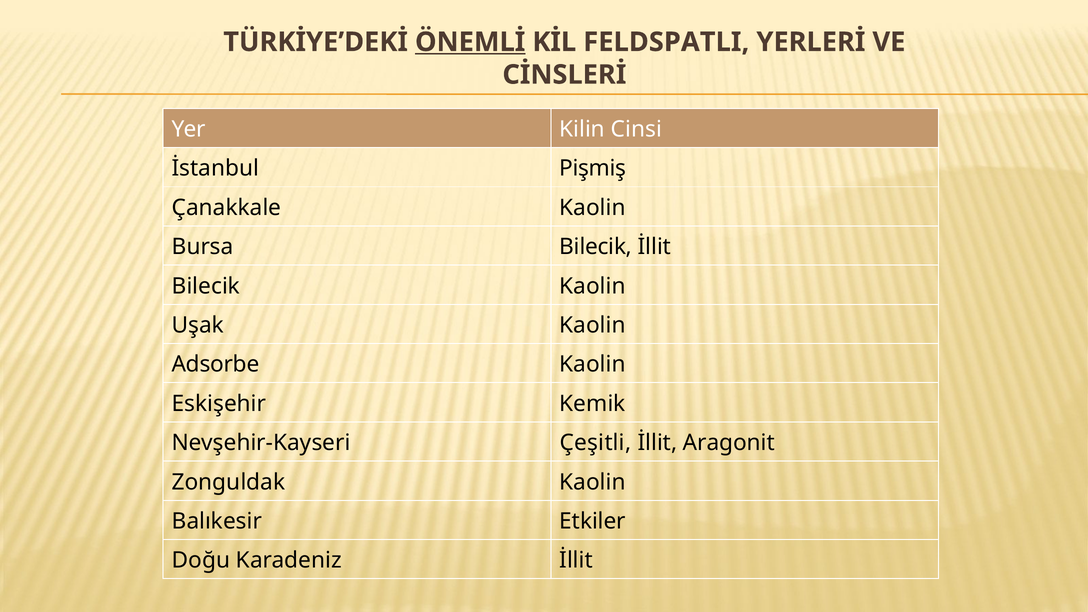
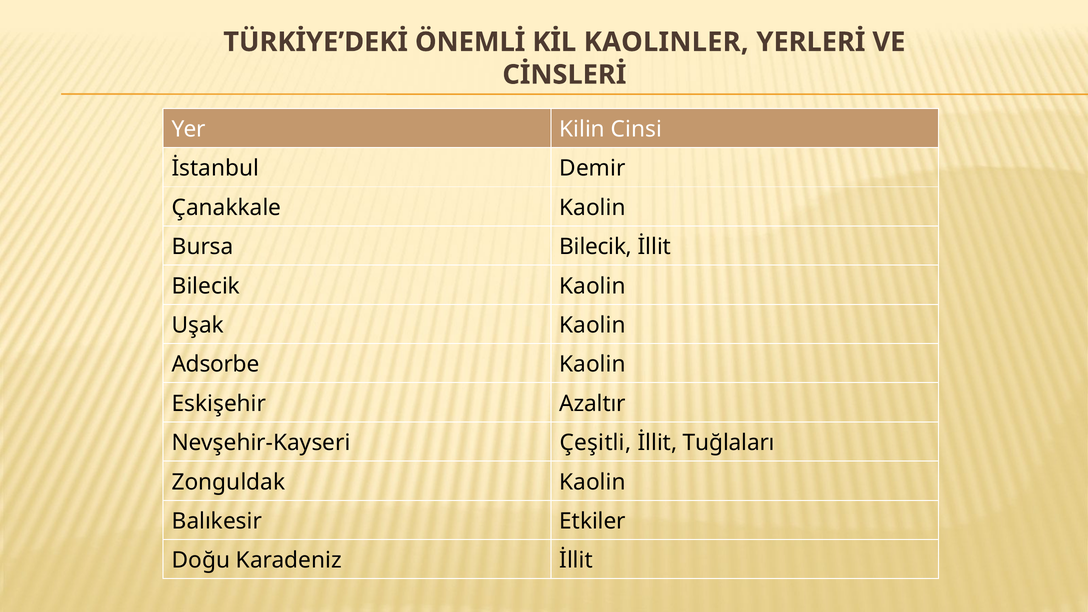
ÖNEMLİ underline: present -> none
FELDSPATLI: FELDSPATLI -> KAOLINLER
Pişmiş: Pişmiş -> Demir
Kemik: Kemik -> Azaltır
Aragonit: Aragonit -> Tuğlaları
